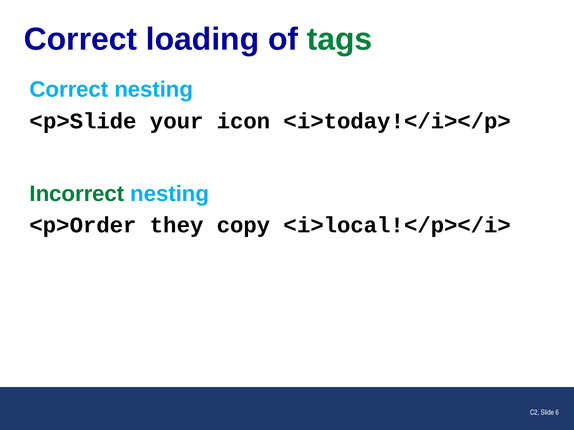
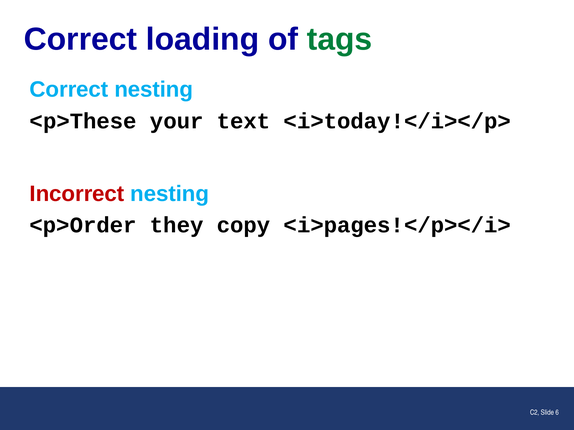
<p>Slide: <p>Slide -> <p>These
icon: icon -> text
Incorrect colour: green -> red
<i>local!</p></i>: <i>local!</p></i> -> <i>pages!</p></i>
